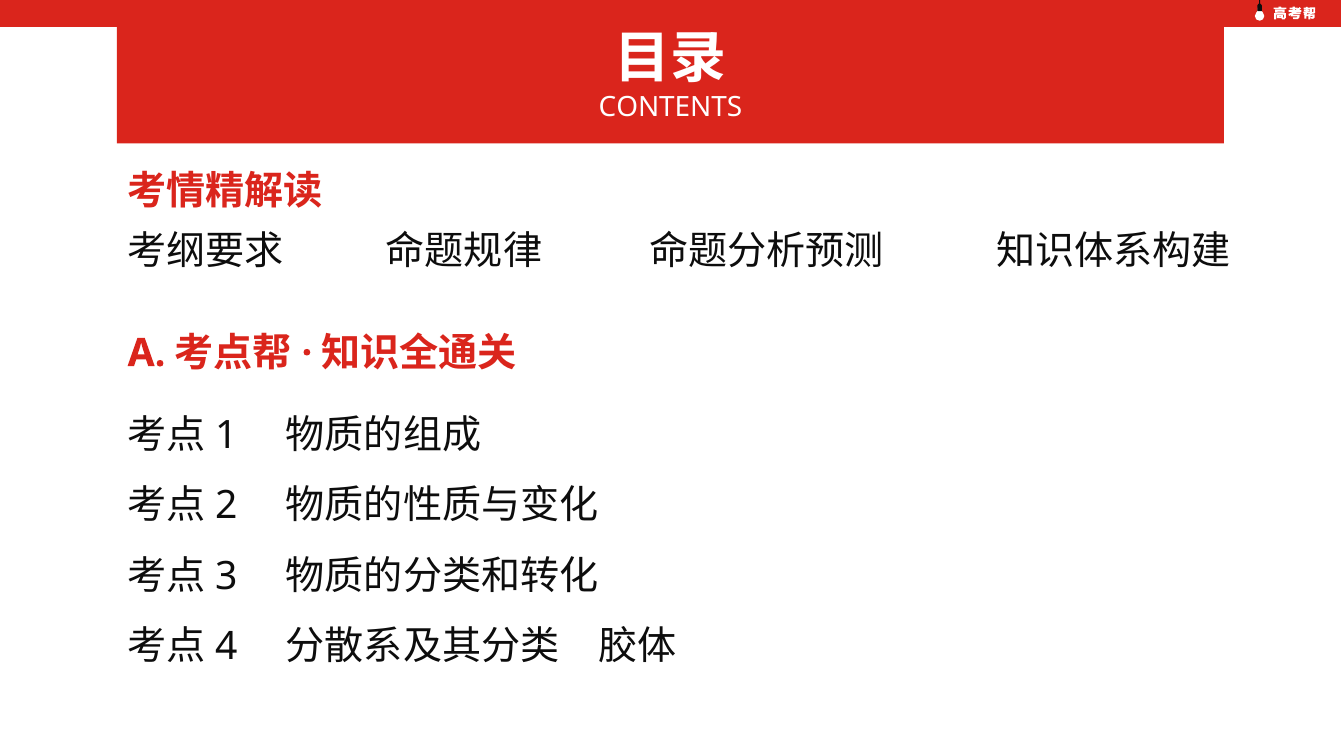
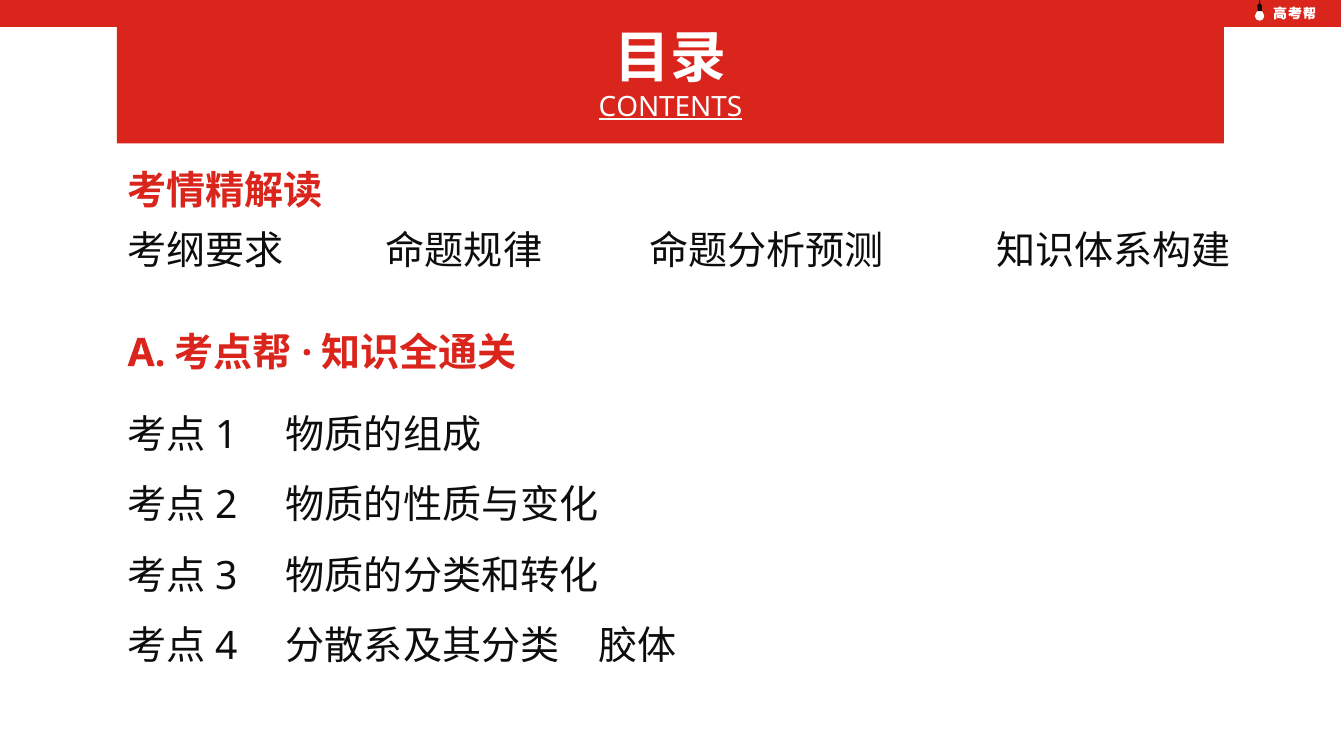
CONTENTS underline: none -> present
